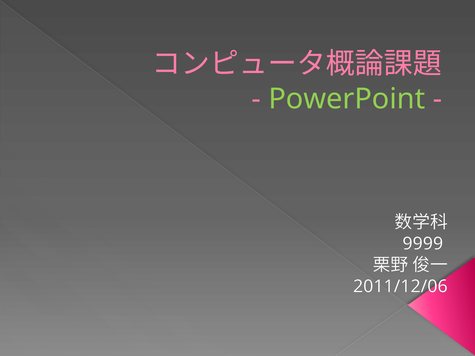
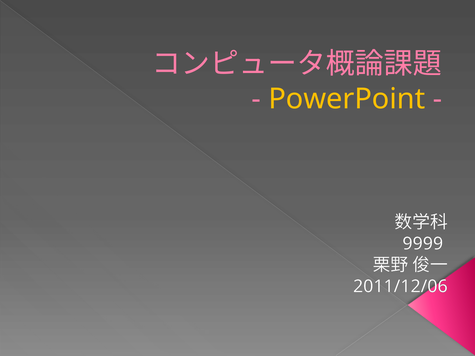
PowerPoint colour: light green -> yellow
